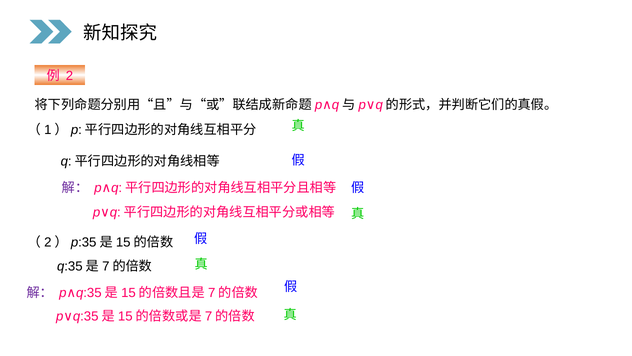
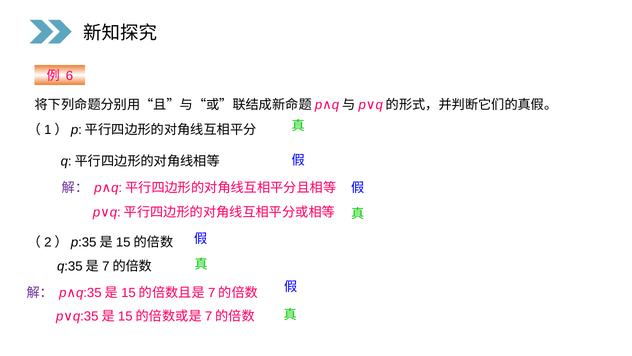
2: 2 -> 6
